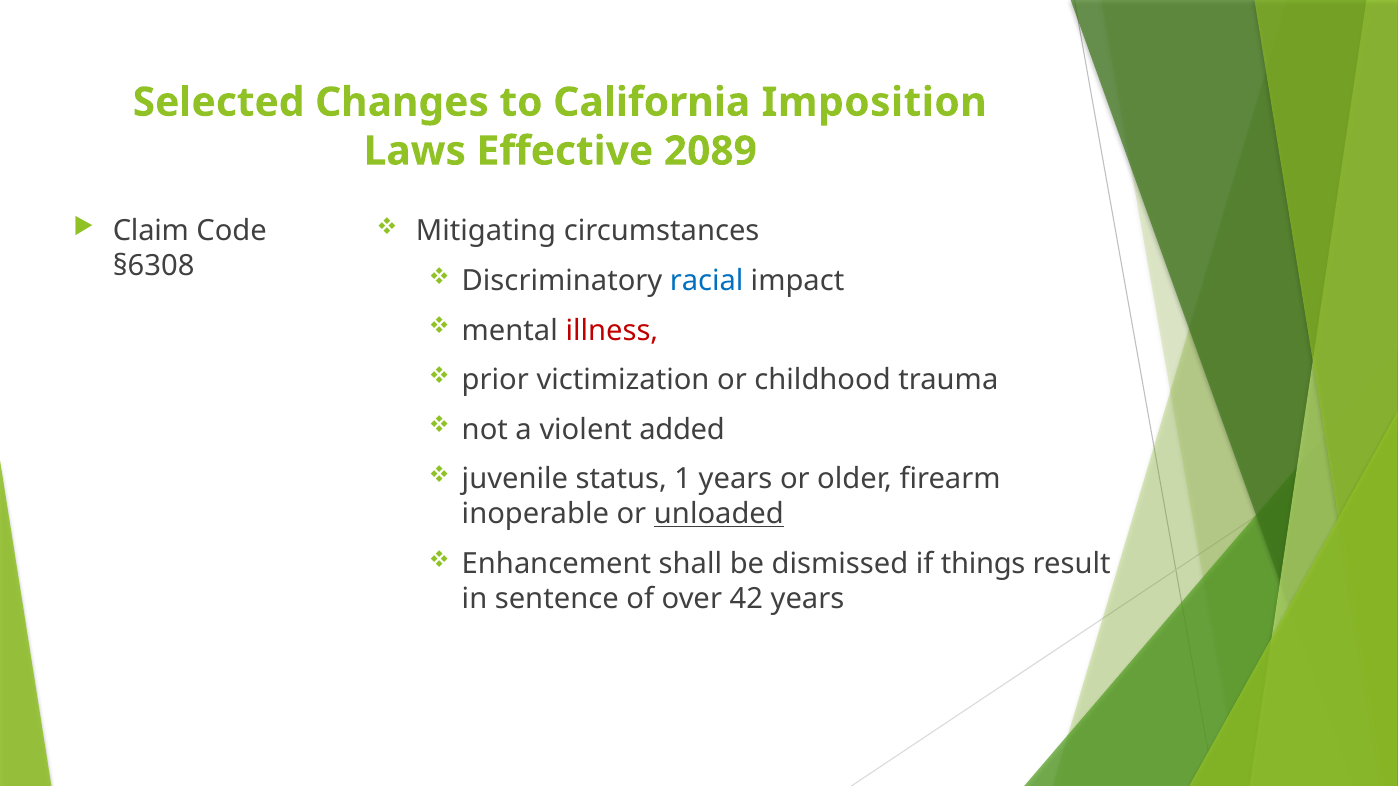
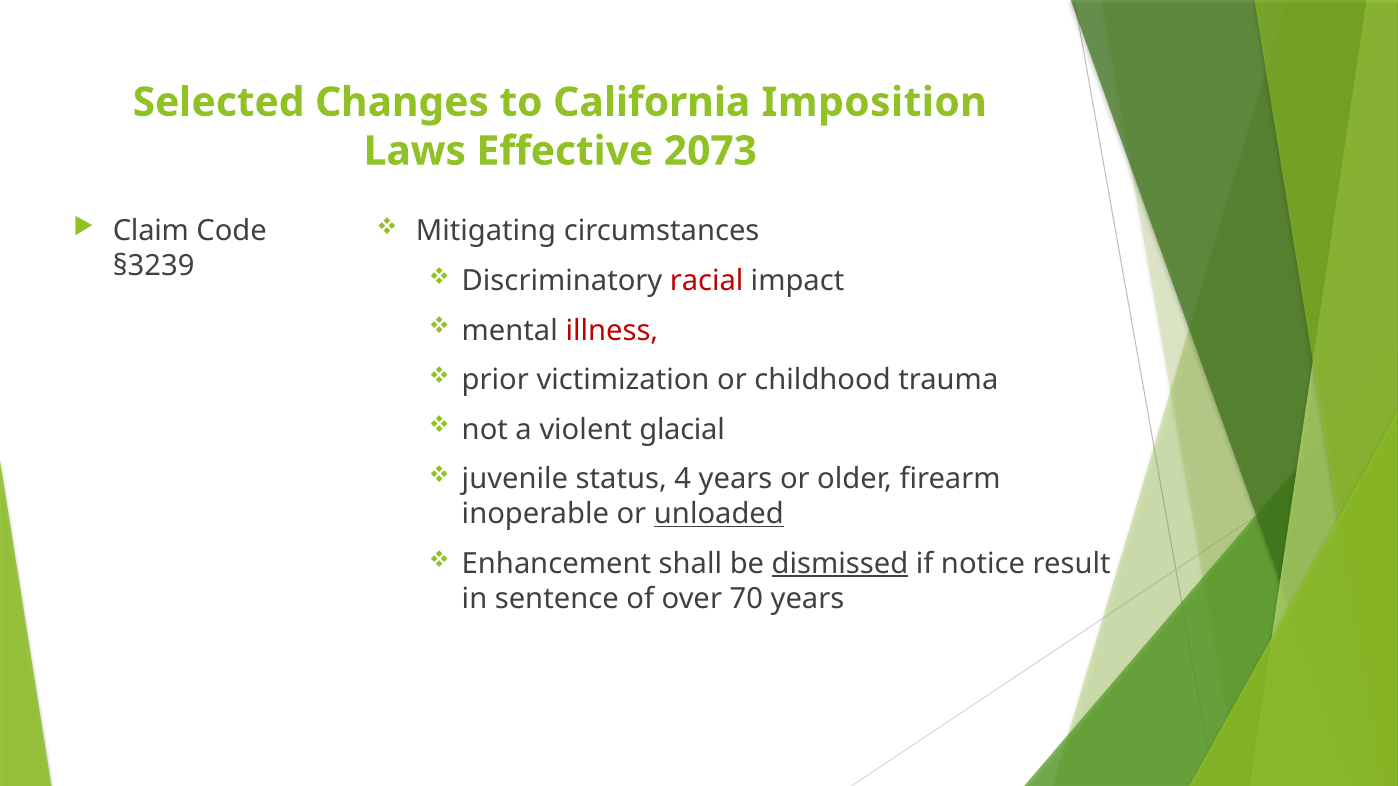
2089: 2089 -> 2073
§6308: §6308 -> §3239
racial colour: blue -> red
added: added -> glacial
1: 1 -> 4
dismissed underline: none -> present
things: things -> notice
42: 42 -> 70
